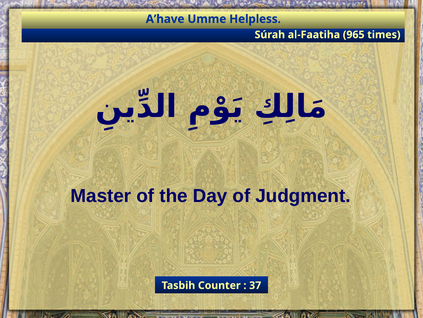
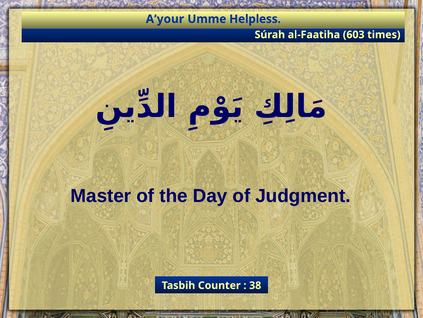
A’have: A’have -> A’your
965: 965 -> 603
37: 37 -> 38
